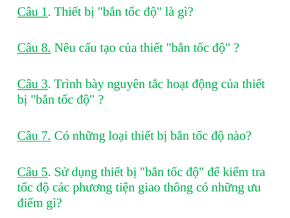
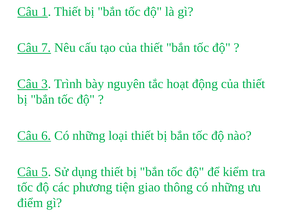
8: 8 -> 7
7: 7 -> 6
